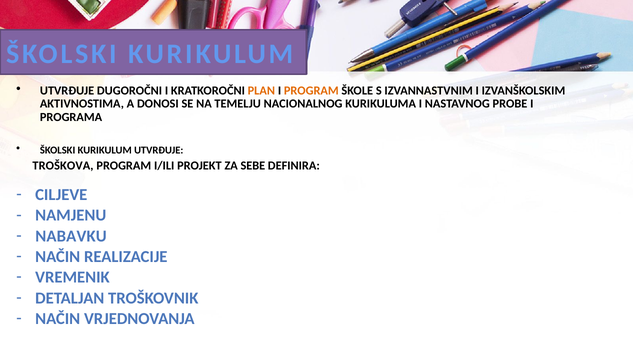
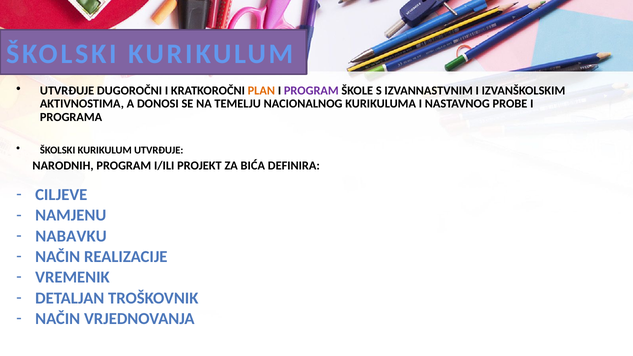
PROGRAM at (311, 91) colour: orange -> purple
TROŠKOVA: TROŠKOVA -> NARODNIH
SEBE: SEBE -> BIĆA
